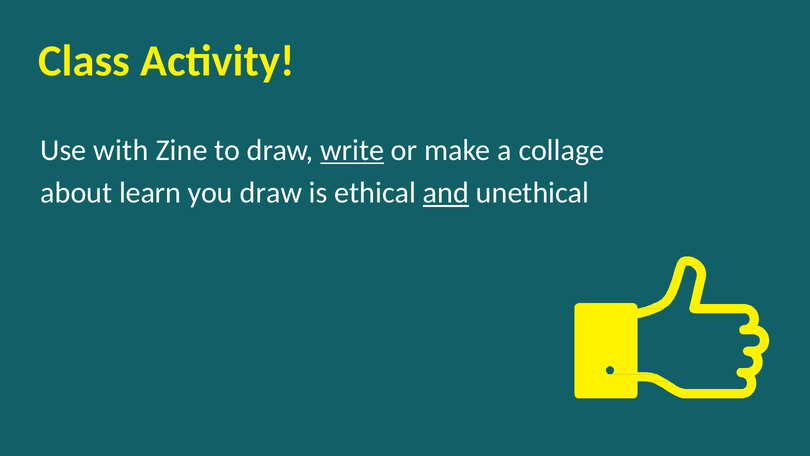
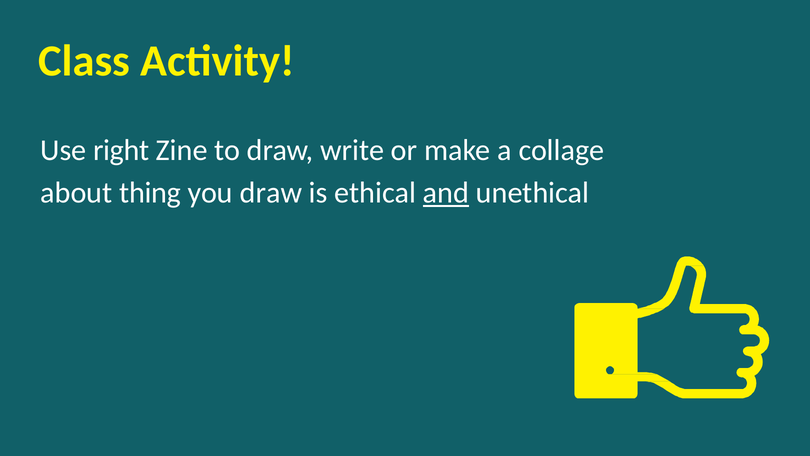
with: with -> right
write underline: present -> none
learn: learn -> thing
